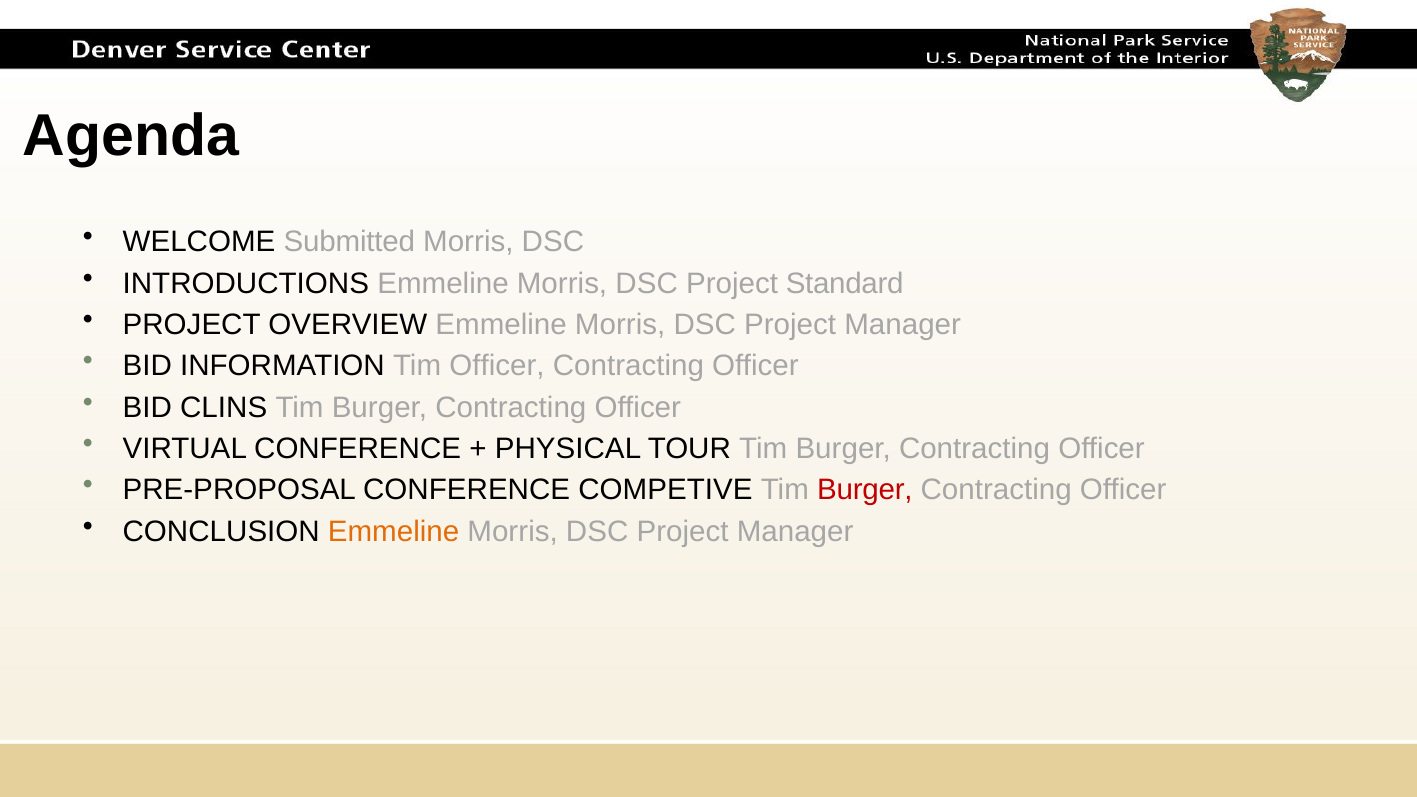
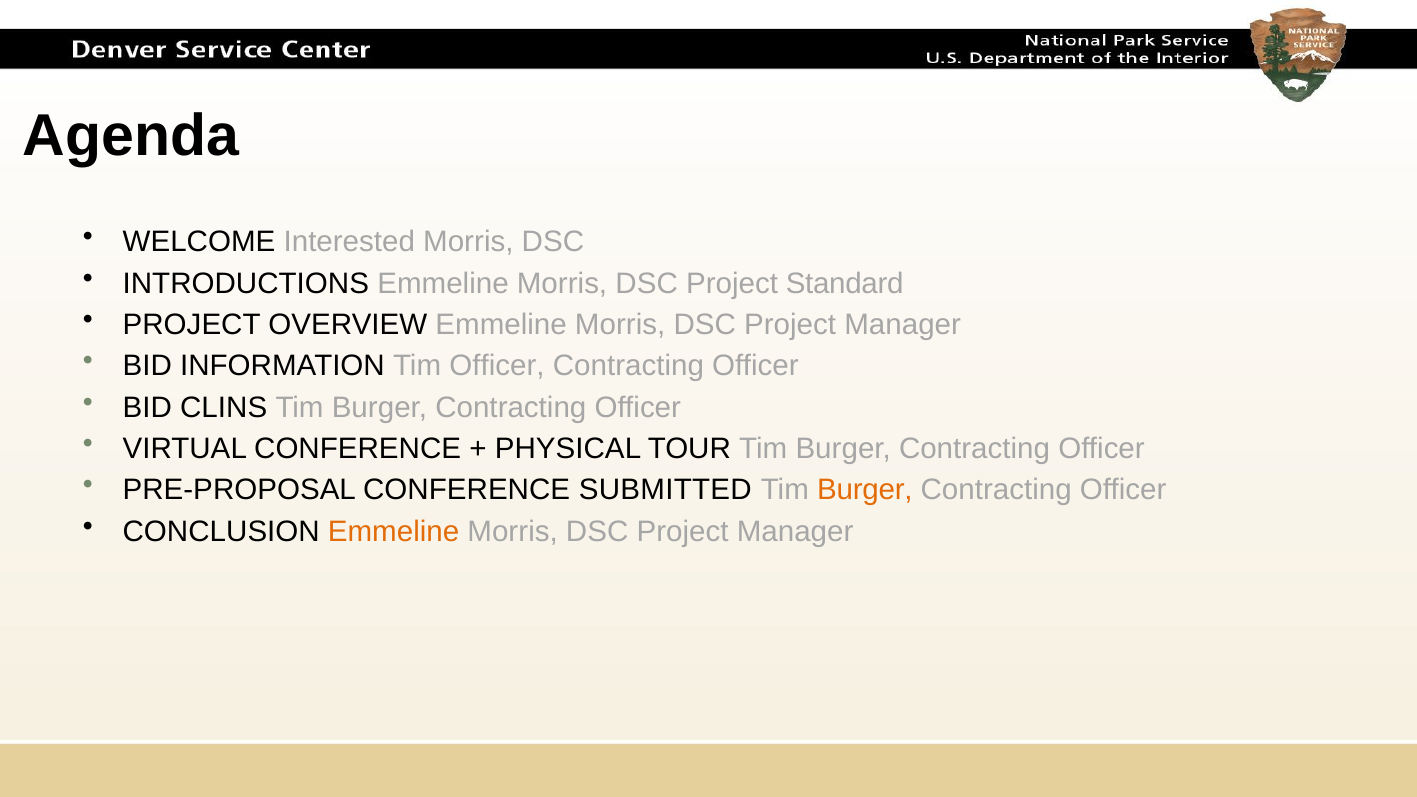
Submitted: Submitted -> Interested
COMPETIVE: COMPETIVE -> SUBMITTED
Burger at (865, 490) colour: red -> orange
